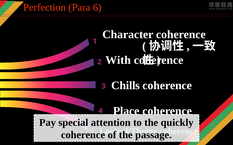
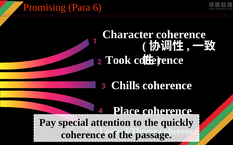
Perfection: Perfection -> Promising
With: With -> Took
